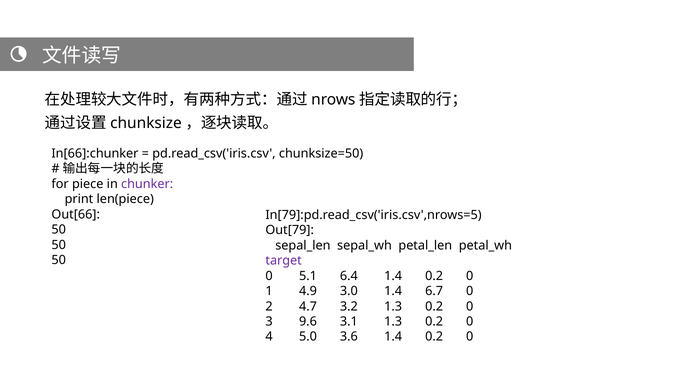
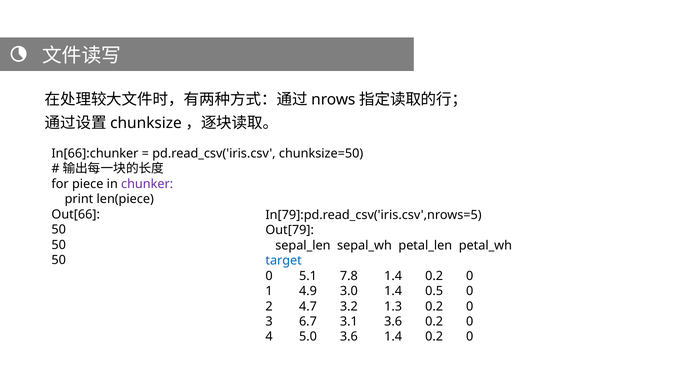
target colour: purple -> blue
6.4: 6.4 -> 7.8
6.7: 6.7 -> 0.5
9.6: 9.6 -> 6.7
3.1 1.3: 1.3 -> 3.6
